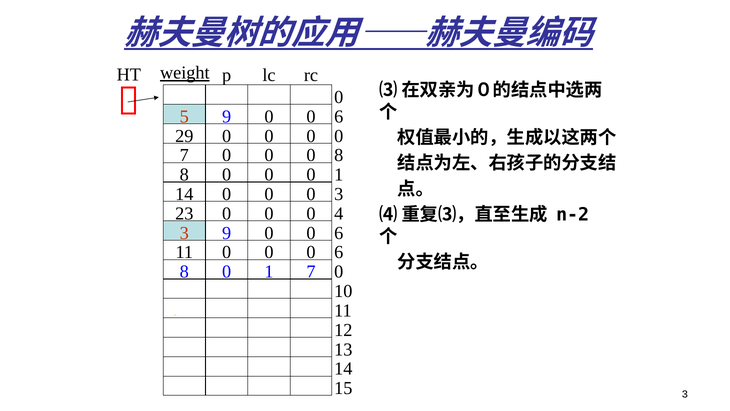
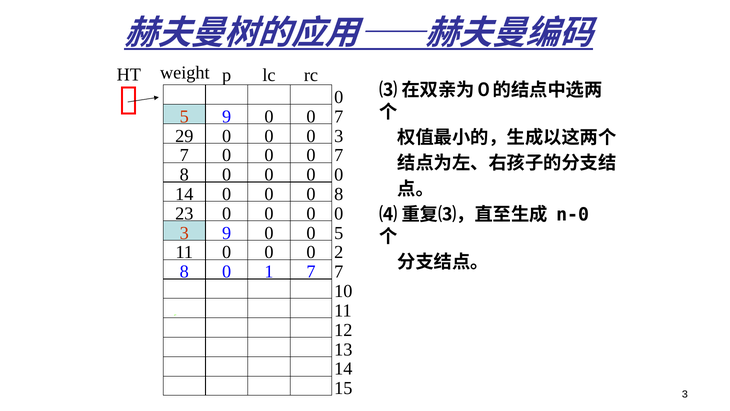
weight underline: present -> none
5 6: 6 -> 7
29 0: 0 -> 3
7 8: 8 -> 7
1 at (339, 175): 1 -> 0
14 3: 3 -> 8
23 4: 4 -> 0
n-2: n-2 -> n-0
3 6: 6 -> 5
11 6: 6 -> 2
0 at (339, 272): 0 -> 7
